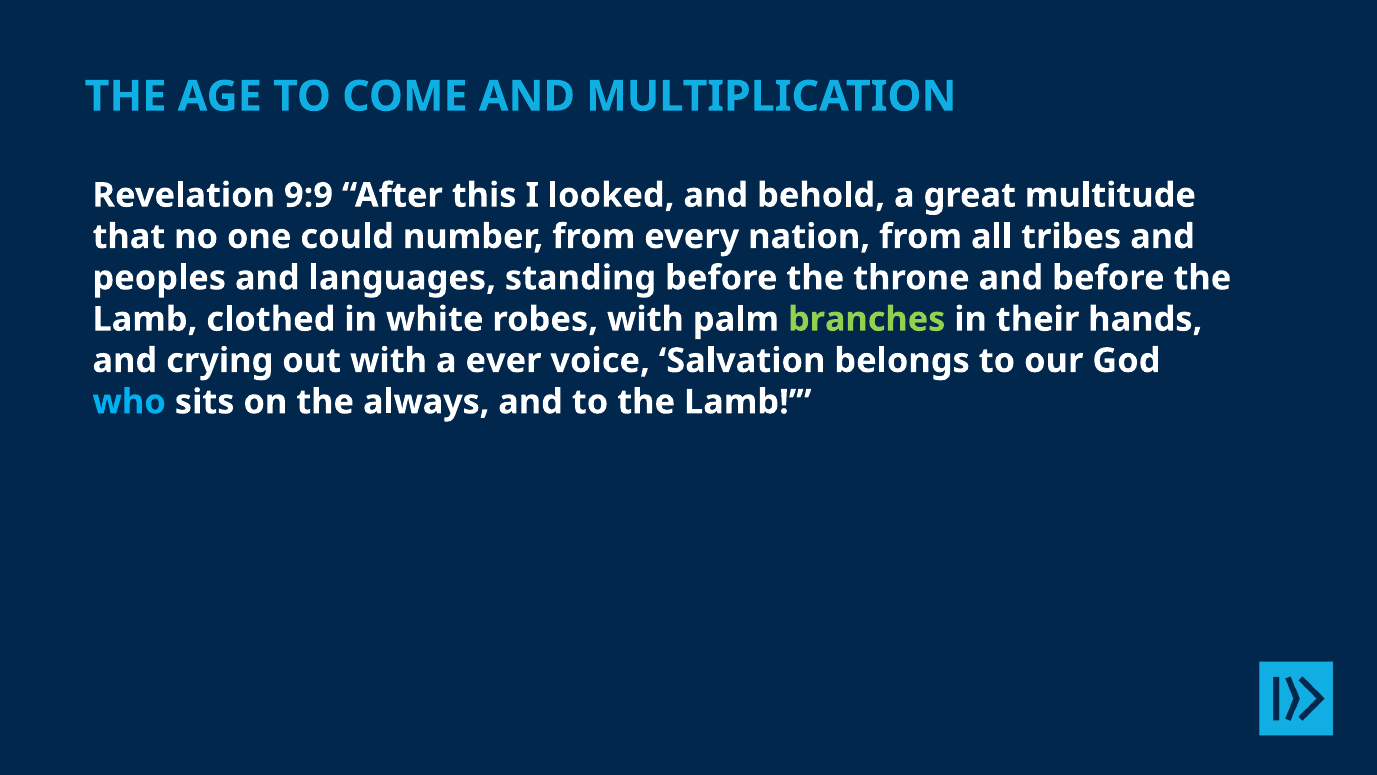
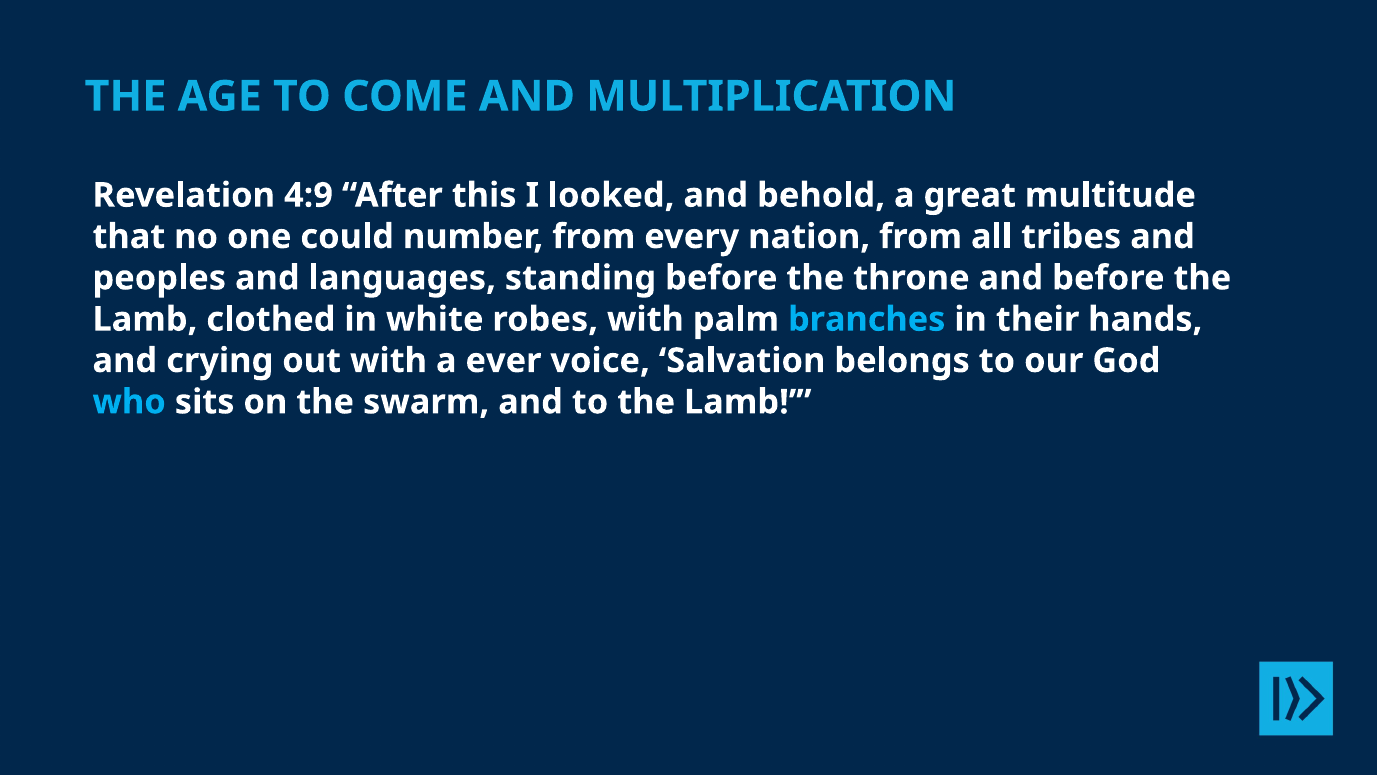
9:9: 9:9 -> 4:9
branches colour: light green -> light blue
always: always -> swarm
